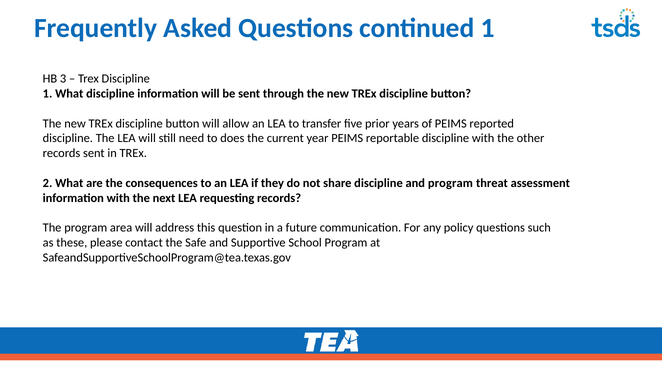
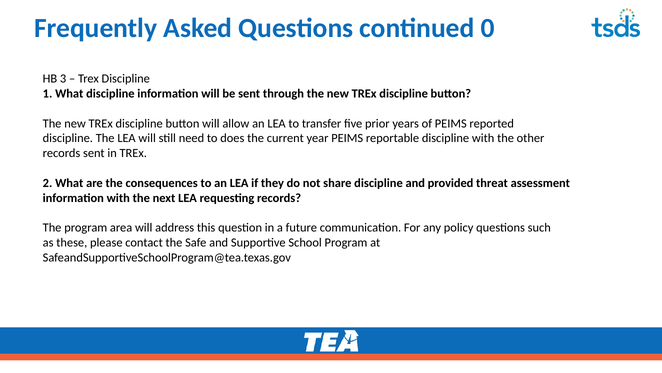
continued 1: 1 -> 0
and program: program -> provided
